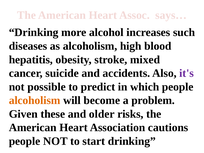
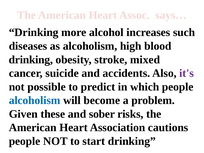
hepatitis at (31, 60): hepatitis -> drinking
alcoholism at (35, 100) colour: orange -> blue
older: older -> sober
